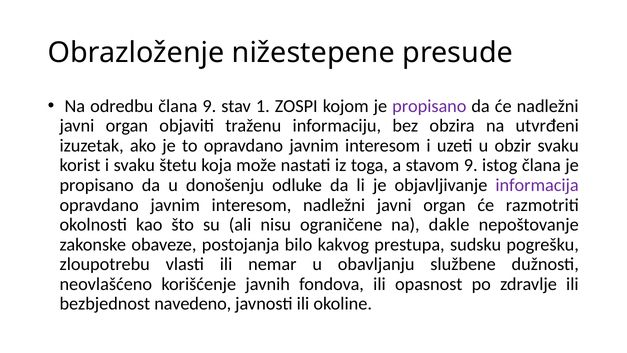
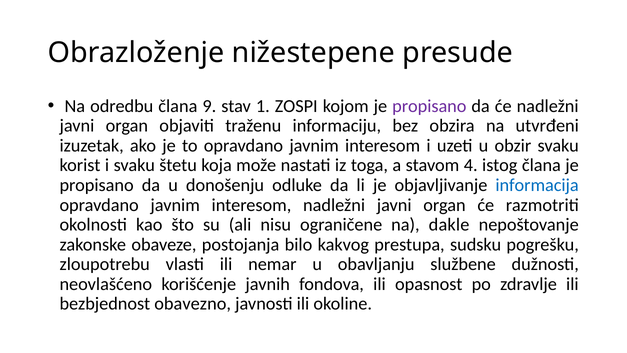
stavom 9: 9 -> 4
informacija colour: purple -> blue
navedeno: navedeno -> obavezno
